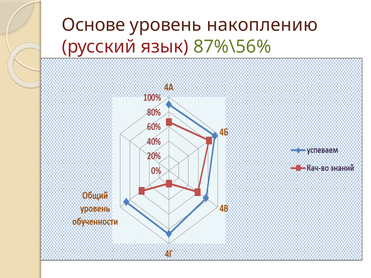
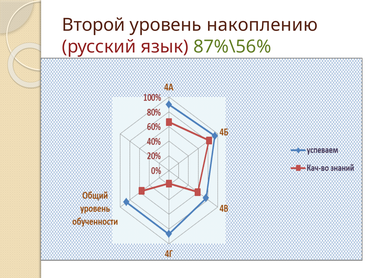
Основе: Основе -> Второй
